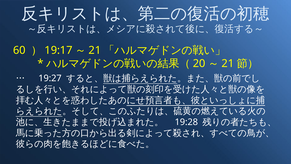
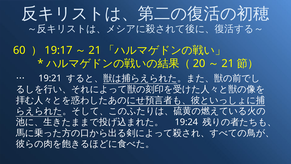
19:27: 19:27 -> 19:21
19:28: 19:28 -> 19:24
